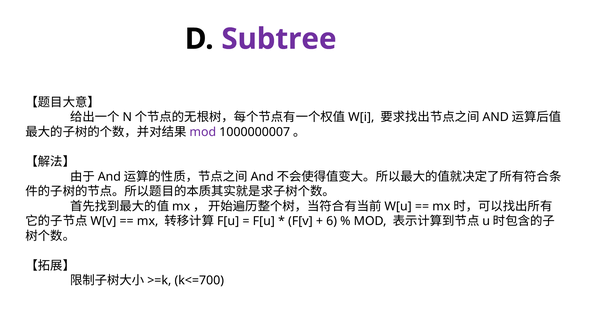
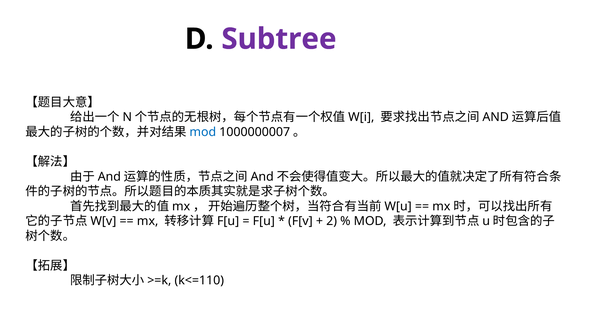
mod at (203, 132) colour: purple -> blue
6: 6 -> 2
k<=700: k<=700 -> k<=110
